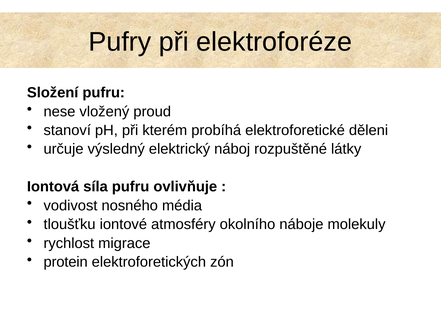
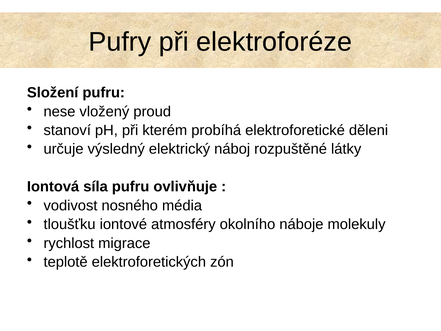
protein: protein -> teplotě
